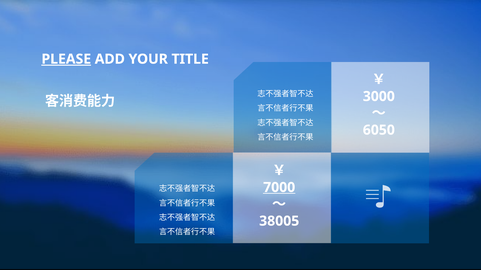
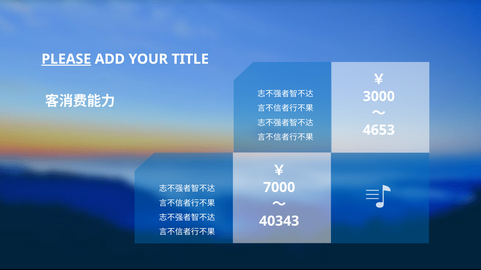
6050: 6050 -> 4653
7000 underline: present -> none
38005: 38005 -> 40343
